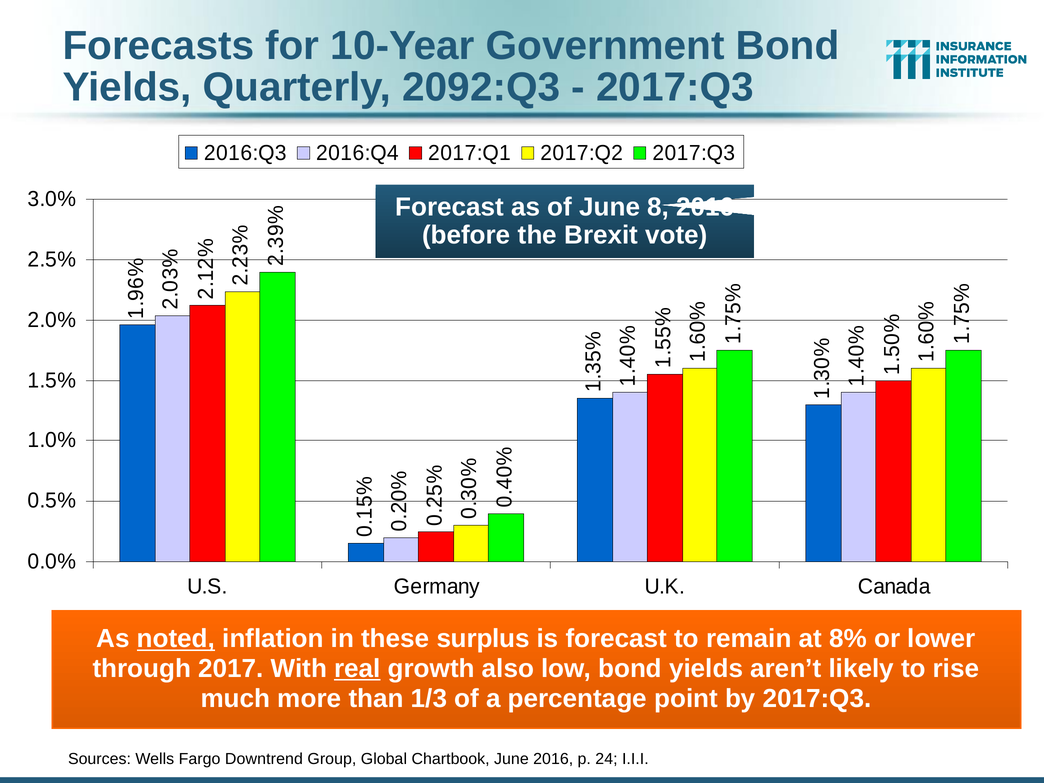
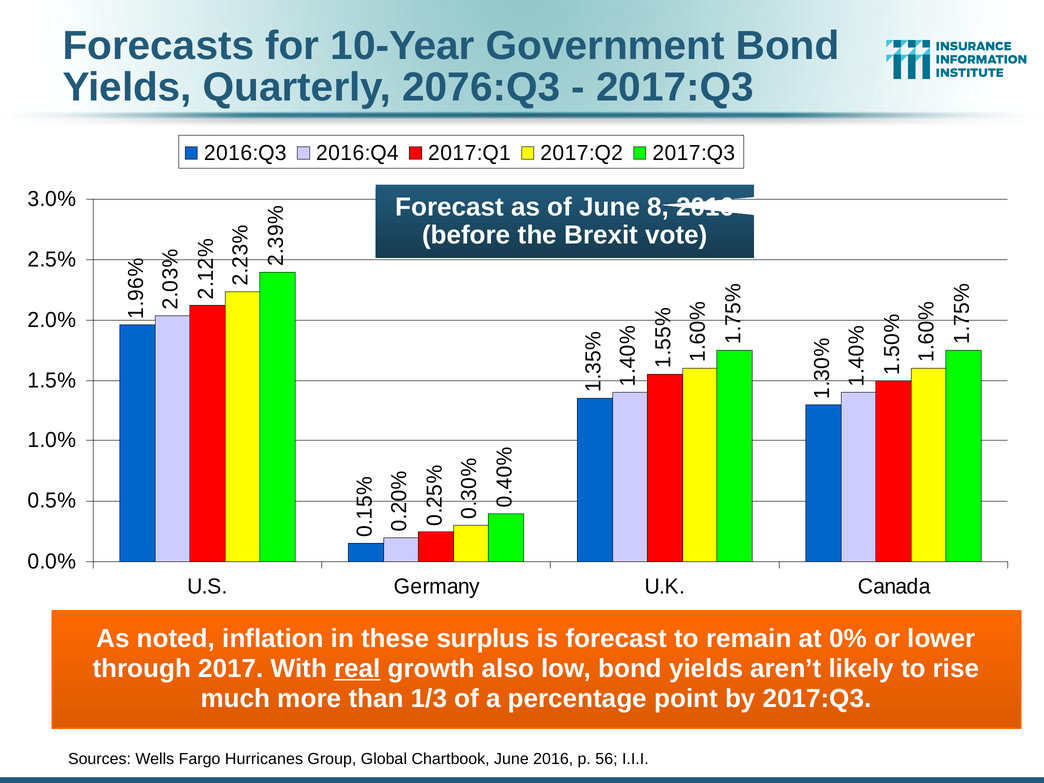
2092:Q3: 2092:Q3 -> 2076:Q3
noted underline: present -> none
8%: 8% -> 0%
Downtrend: Downtrend -> Hurricanes
24: 24 -> 56
